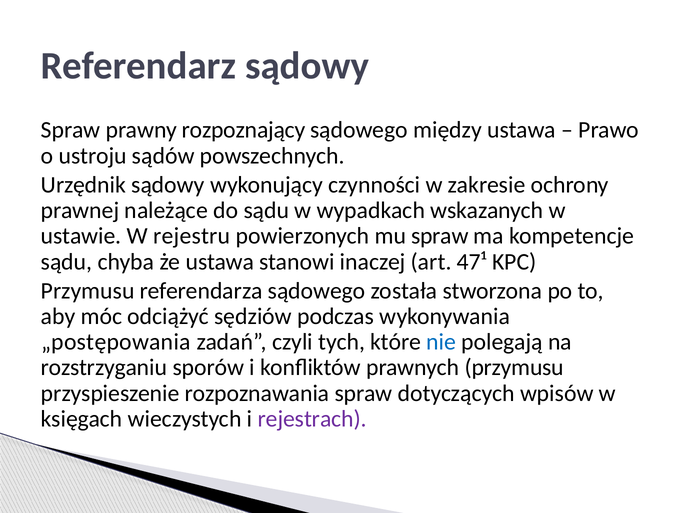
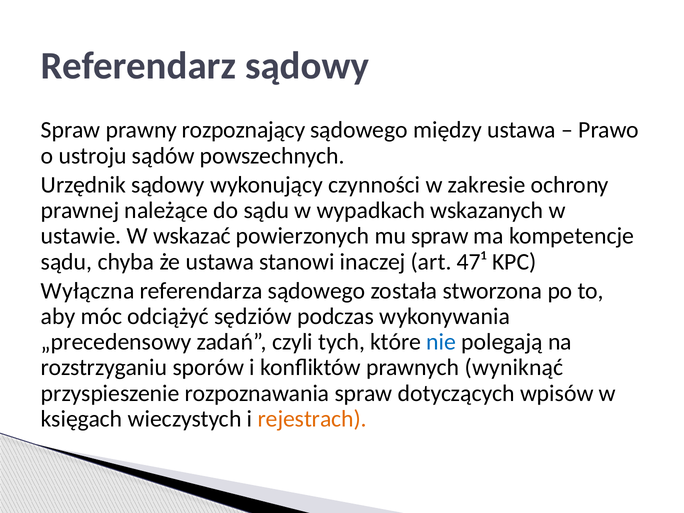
rejestru: rejestru -> wskazać
Przymusu at (88, 291): Przymusu -> Wyłączna
„postępowania: „postępowania -> „precedensowy
prawnych przymusu: przymusu -> wyniknąć
rejestrach colour: purple -> orange
